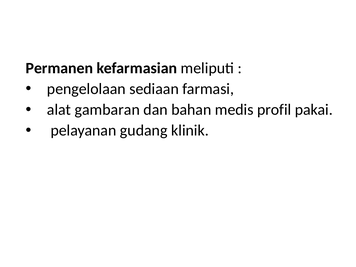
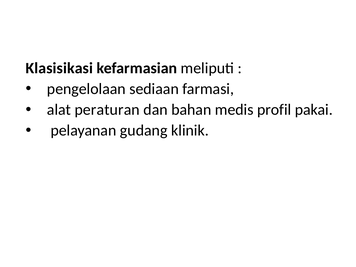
Permanen: Permanen -> Klasisikasi
gambaran: gambaran -> peraturan
